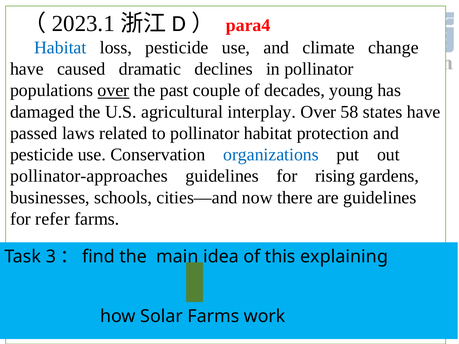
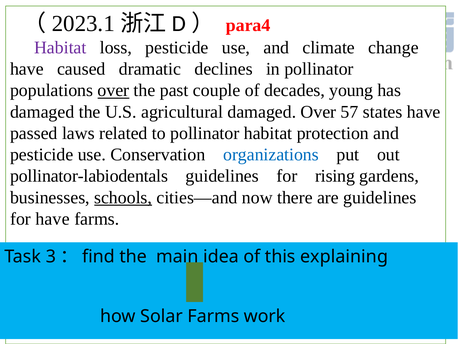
Habitat at (60, 48) colour: blue -> purple
agricultural interplay: interplay -> damaged
58: 58 -> 57
pollinator-approaches: pollinator-approaches -> pollinator-labiodentals
schools underline: none -> present
for refer: refer -> have
